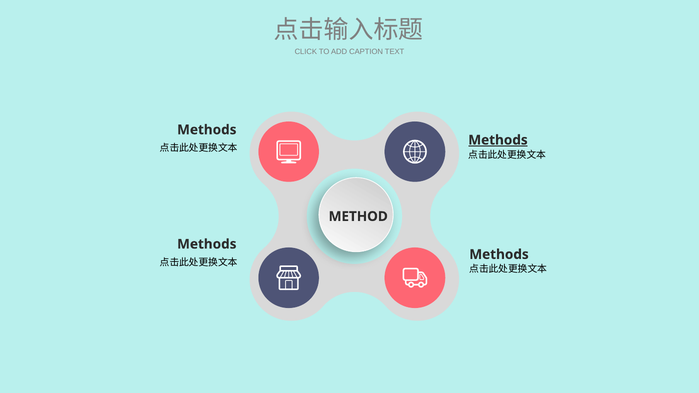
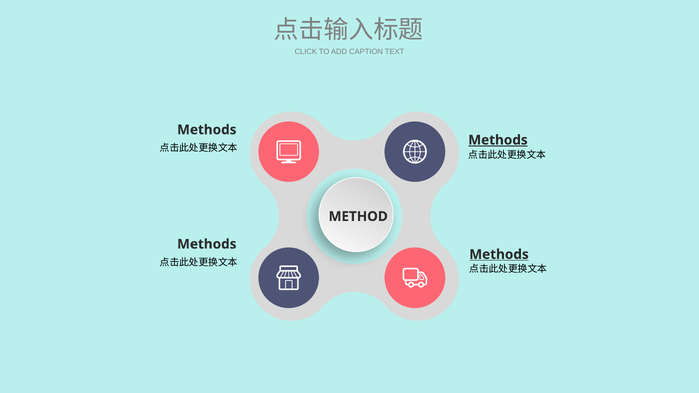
Methods at (499, 255) underline: none -> present
